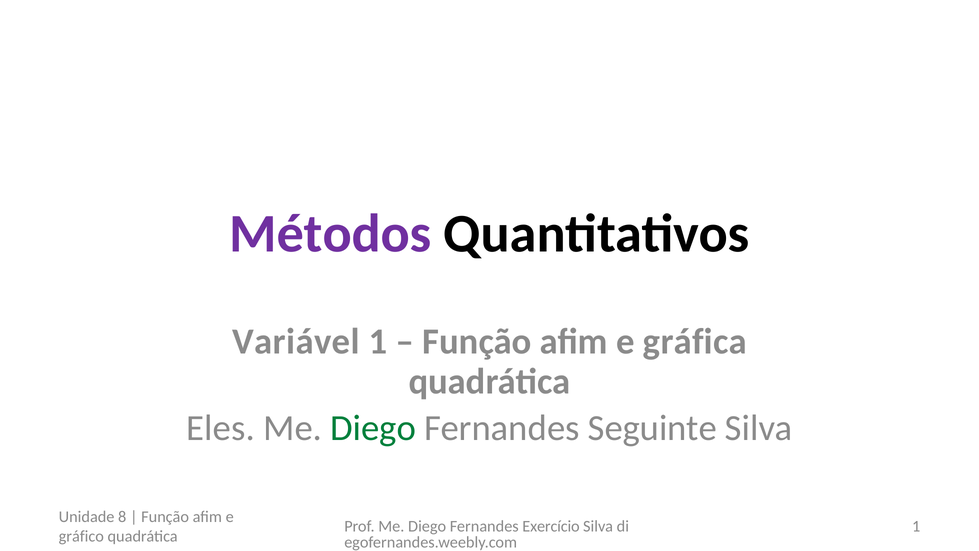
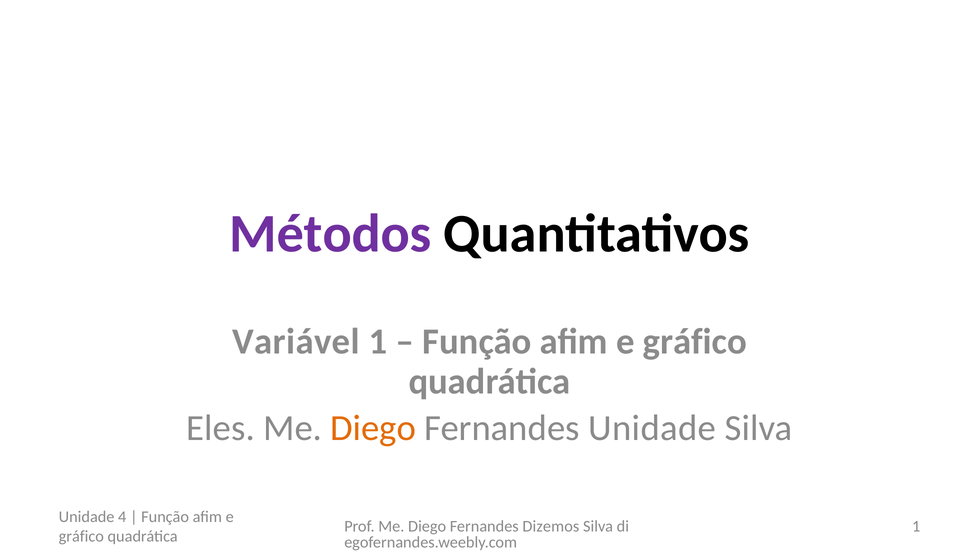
gráfica at (695, 342): gráfica -> gráfico
Diego at (373, 428) colour: green -> orange
Fernandes Seguinte: Seguinte -> Unidade
8: 8 -> 4
Exercício: Exercício -> Dizemos
